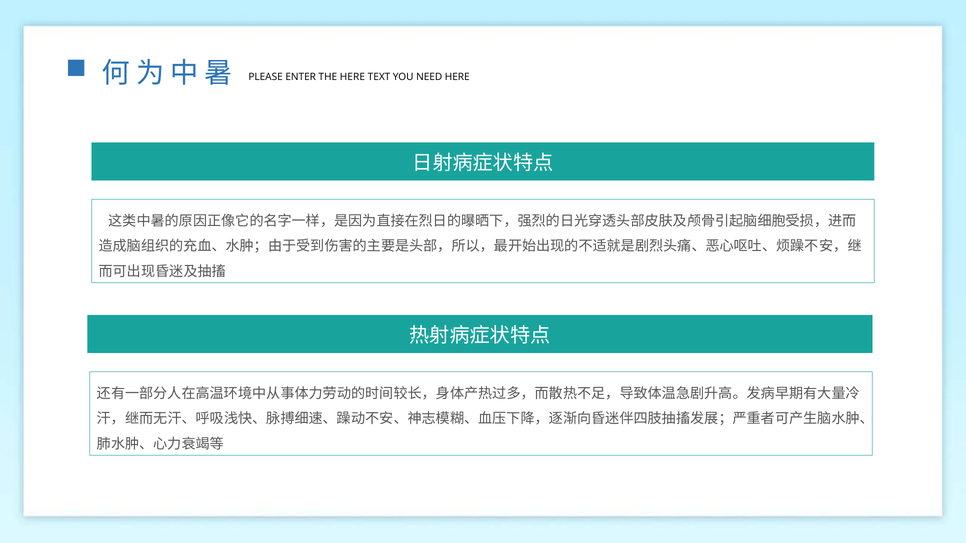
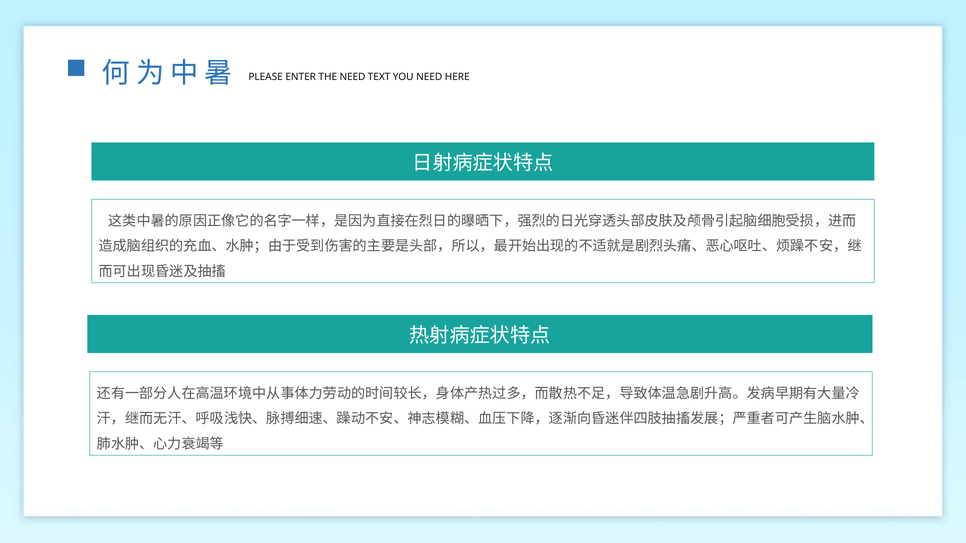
THE HERE: HERE -> NEED
